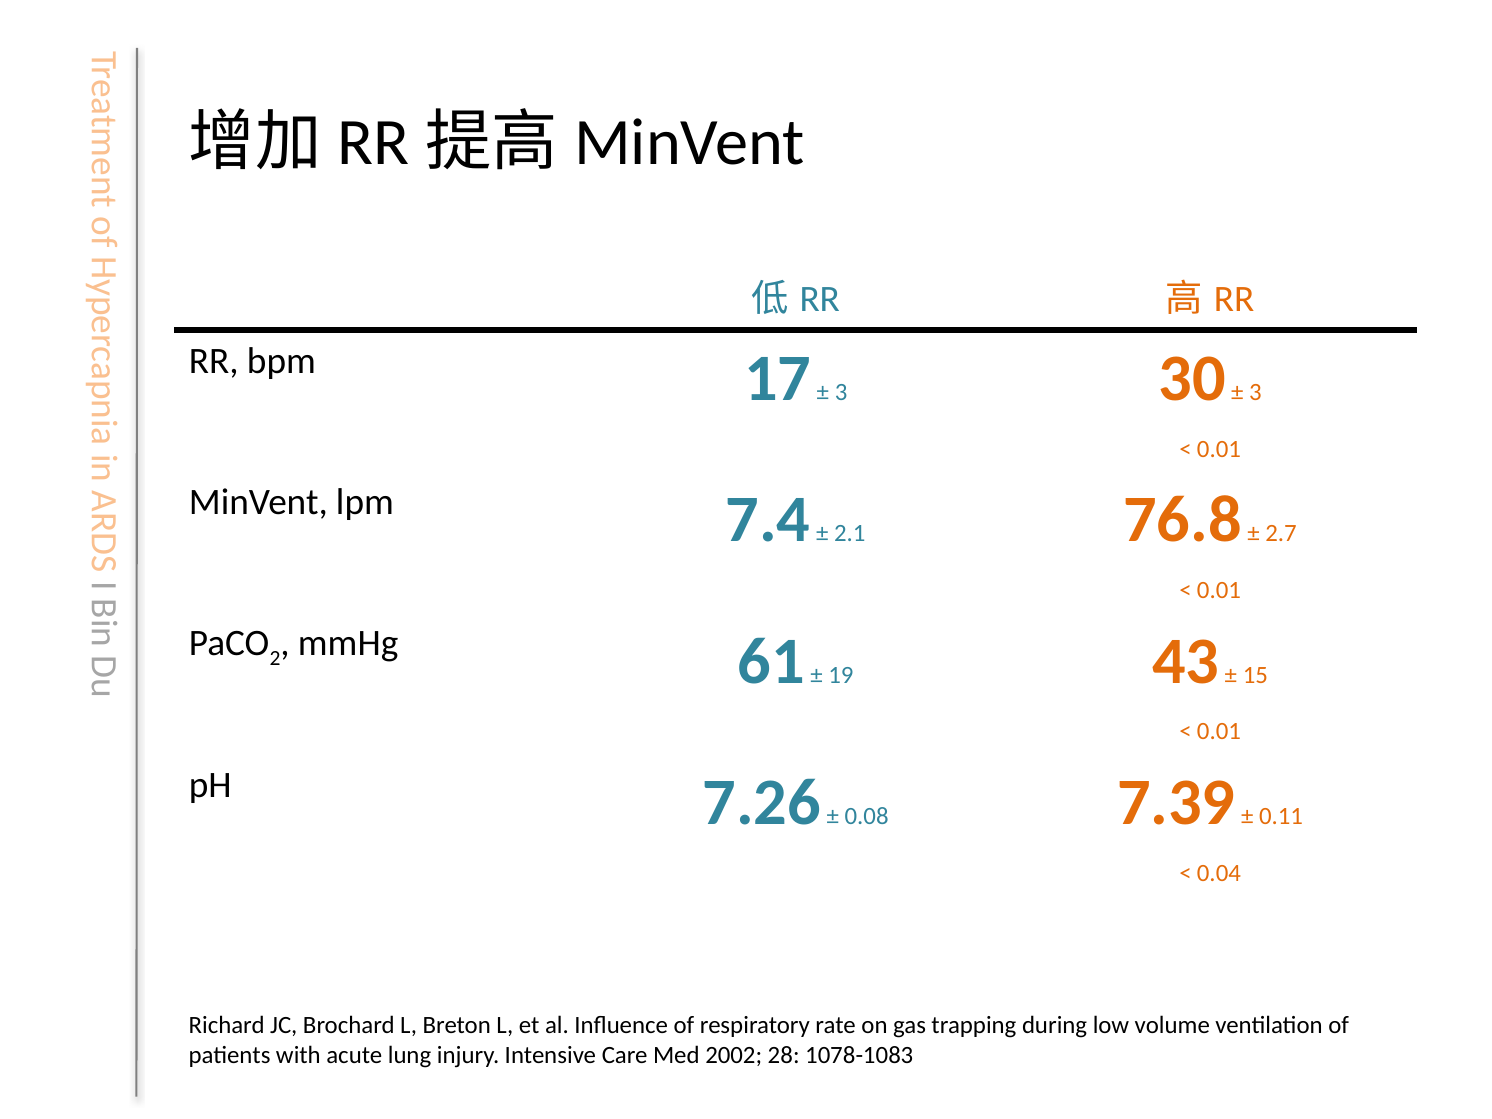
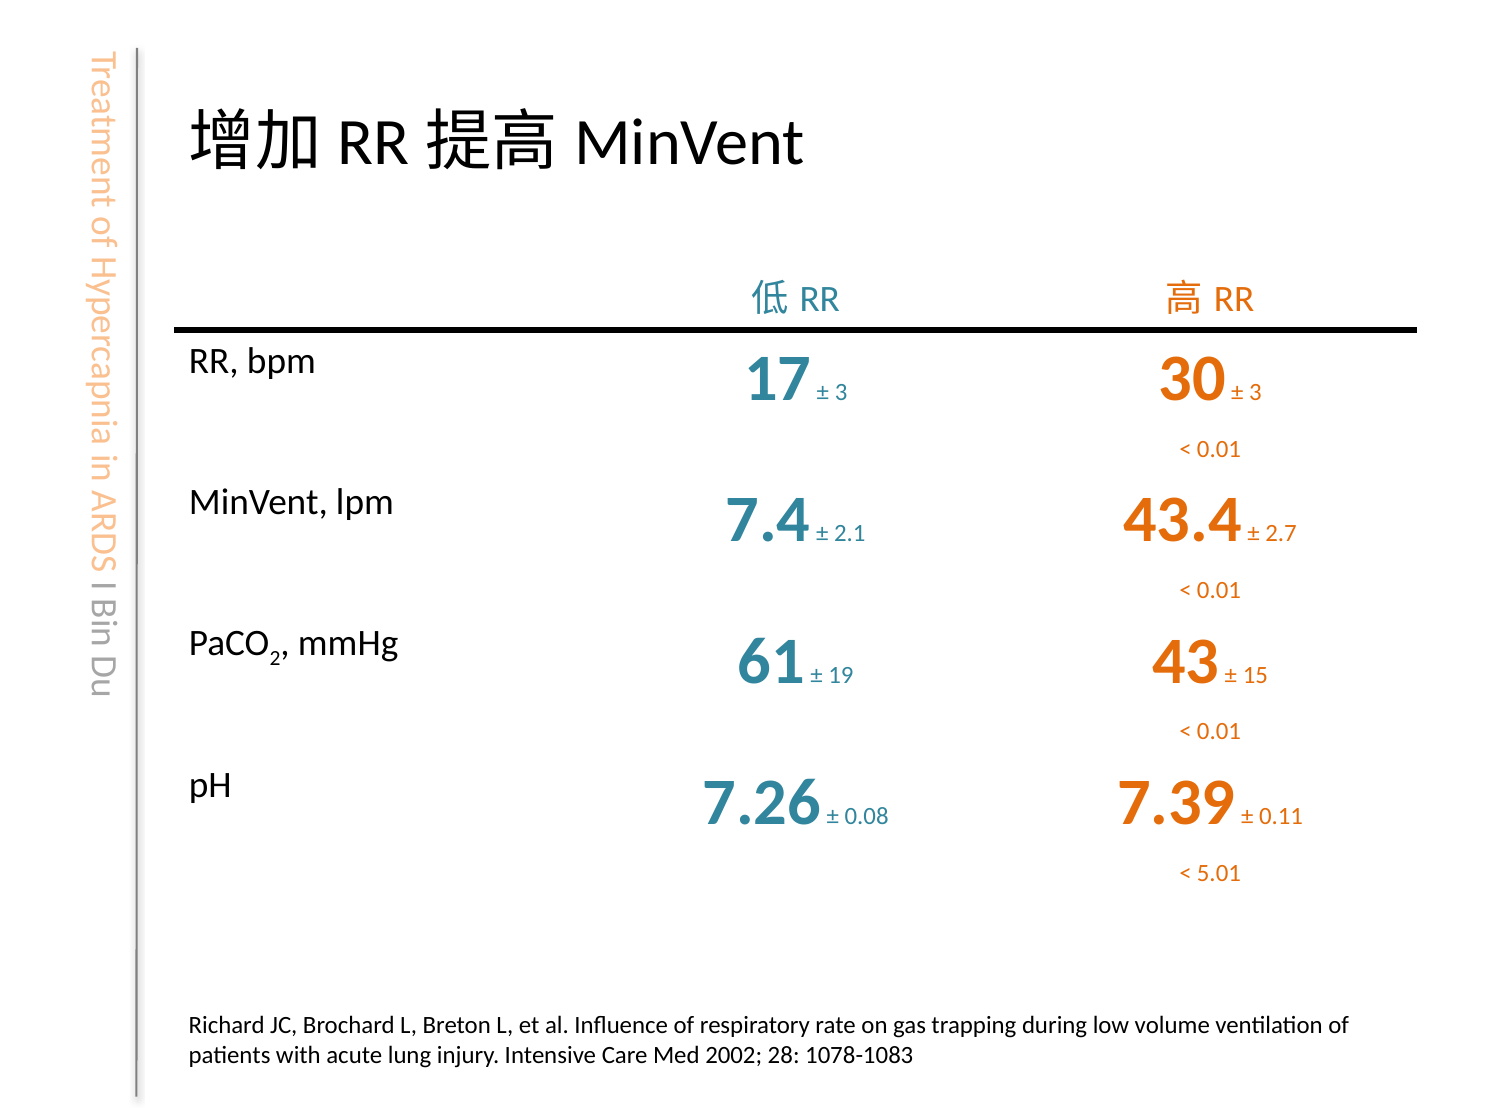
76.8: 76.8 -> 43.4
0.04: 0.04 -> 5.01
